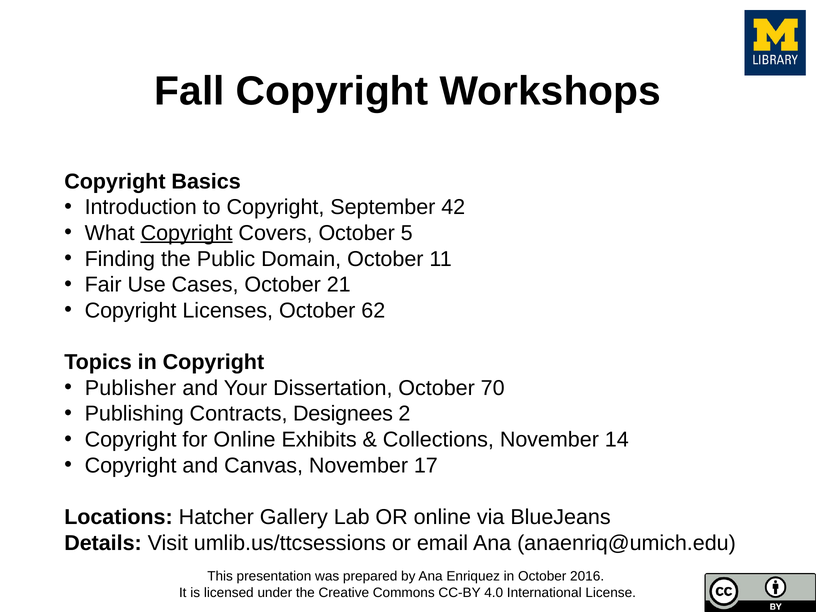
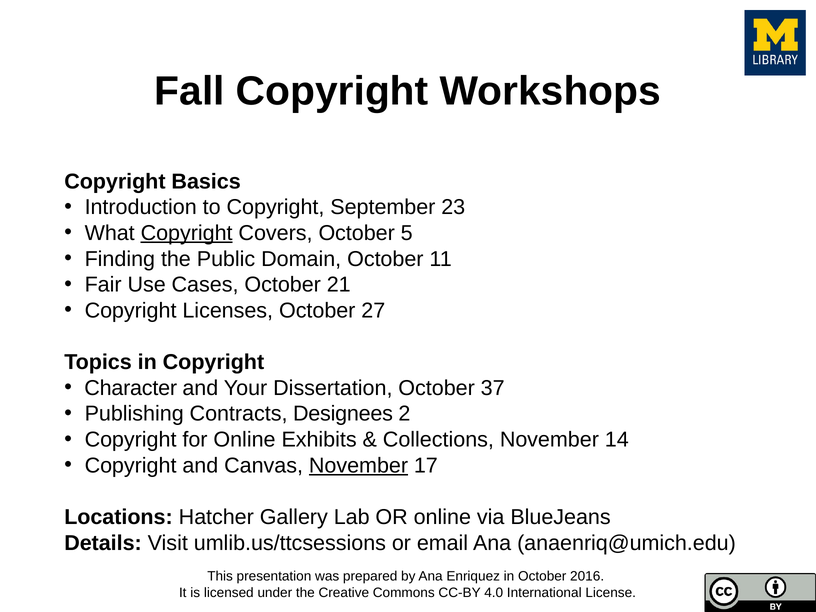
42: 42 -> 23
62: 62 -> 27
Publisher: Publisher -> Character
70: 70 -> 37
November at (359, 466) underline: none -> present
